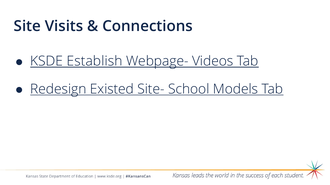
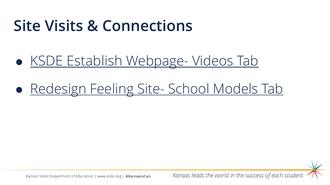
Existed: Existed -> Feeling
